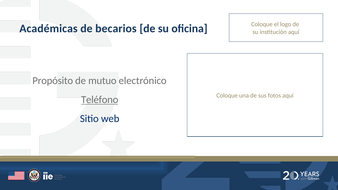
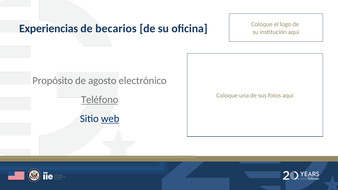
Académicas: Académicas -> Experiencias
mutuo: mutuo -> agosto
web underline: none -> present
